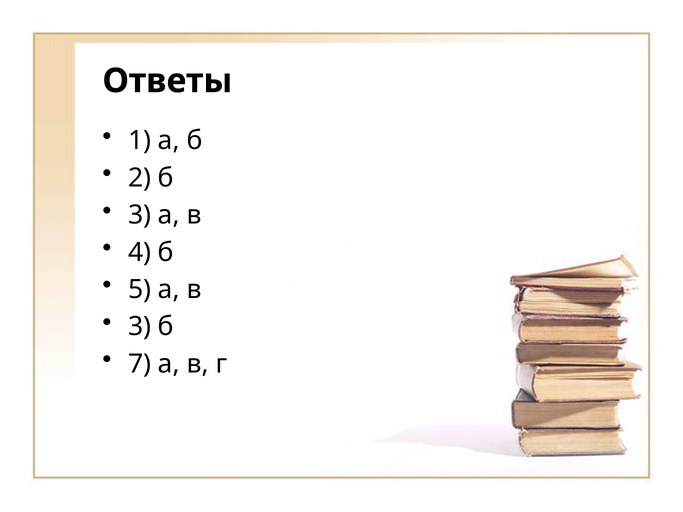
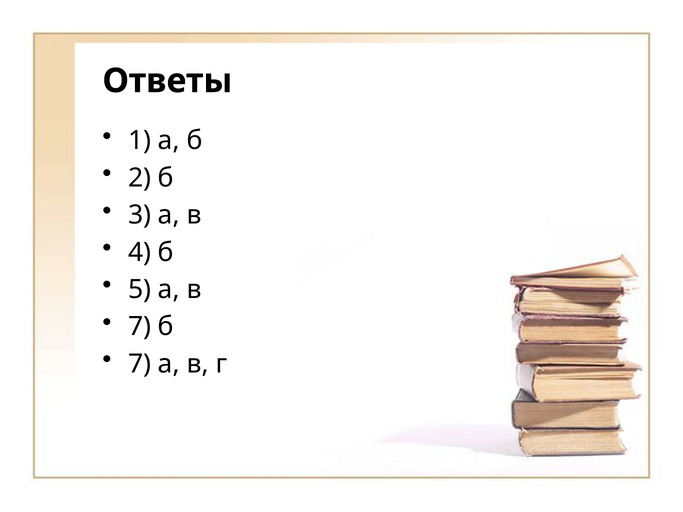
3 at (140, 327): 3 -> 7
